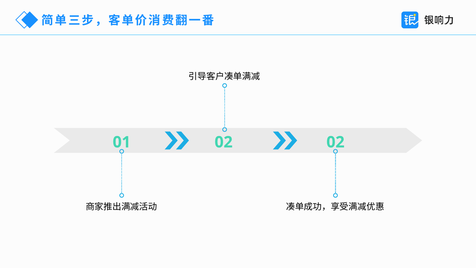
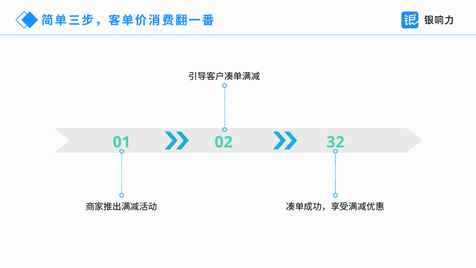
02 02: 02 -> 32
